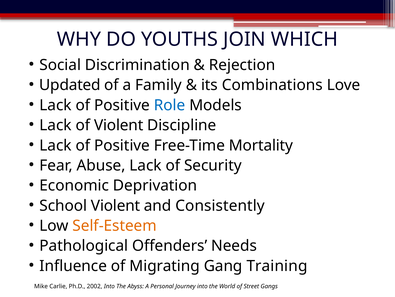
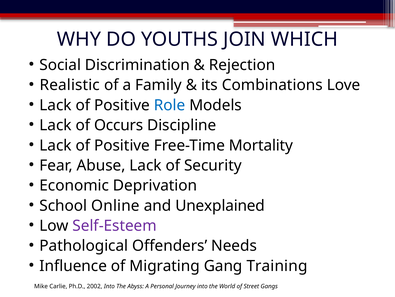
Updated: Updated -> Realistic
of Violent: Violent -> Occurs
School Violent: Violent -> Online
Consistently: Consistently -> Unexplained
Self-Esteem colour: orange -> purple
